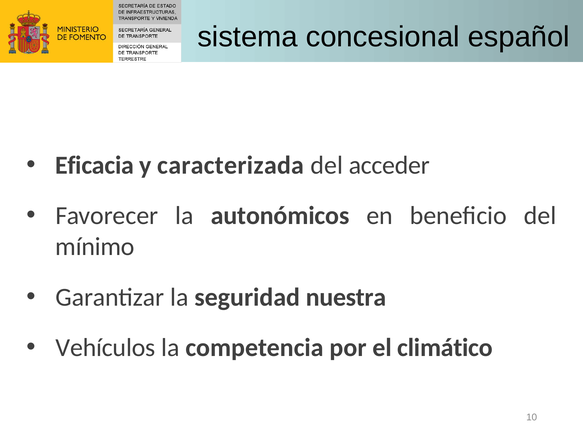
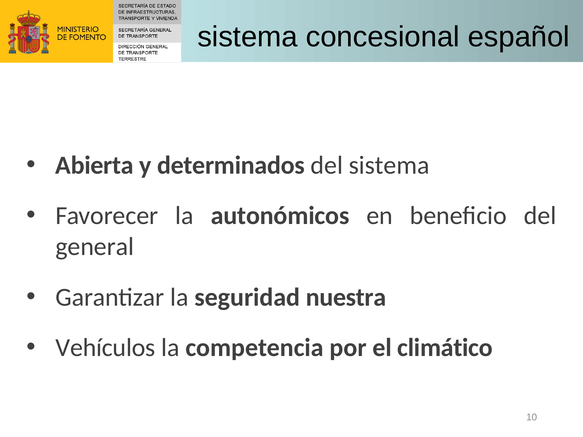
Eficacia: Eficacia -> Abierta
caracterizada: caracterizada -> determinados
del acceder: acceder -> sistema
mínimo: mínimo -> general
